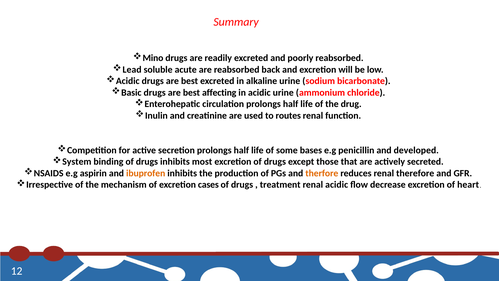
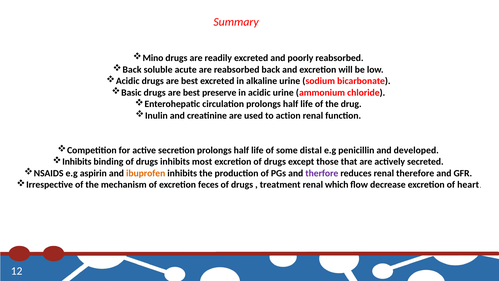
Lead at (132, 69): Lead -> Back
affecting: affecting -> preserve
routes: routes -> action
bases: bases -> distal
System at (77, 162): System -> Inhibits
therfore colour: orange -> purple
cases: cases -> feces
renal acidic: acidic -> which
